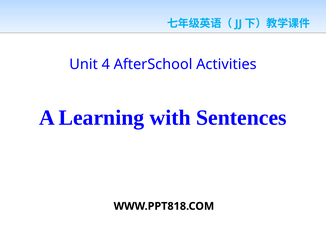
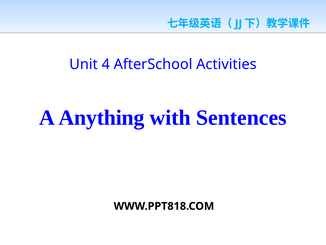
Learning: Learning -> Anything
